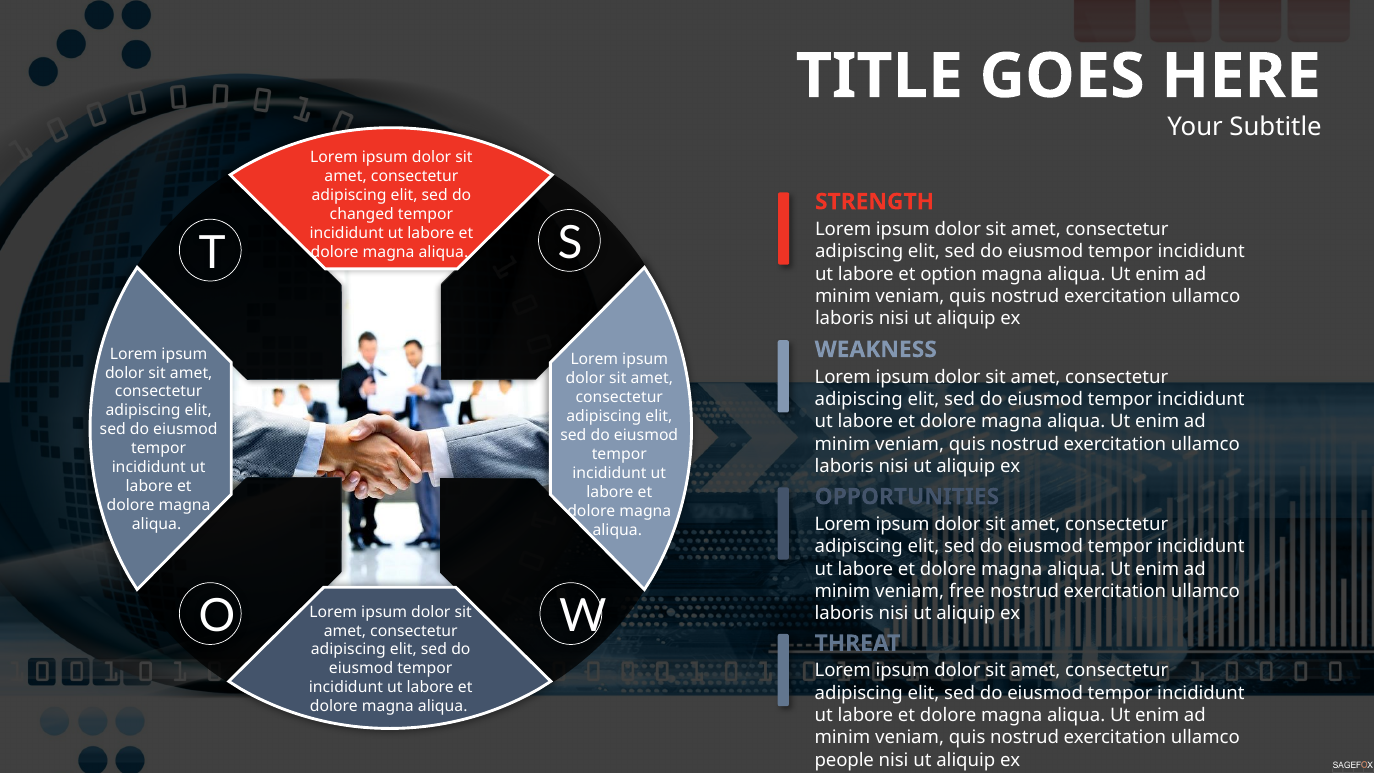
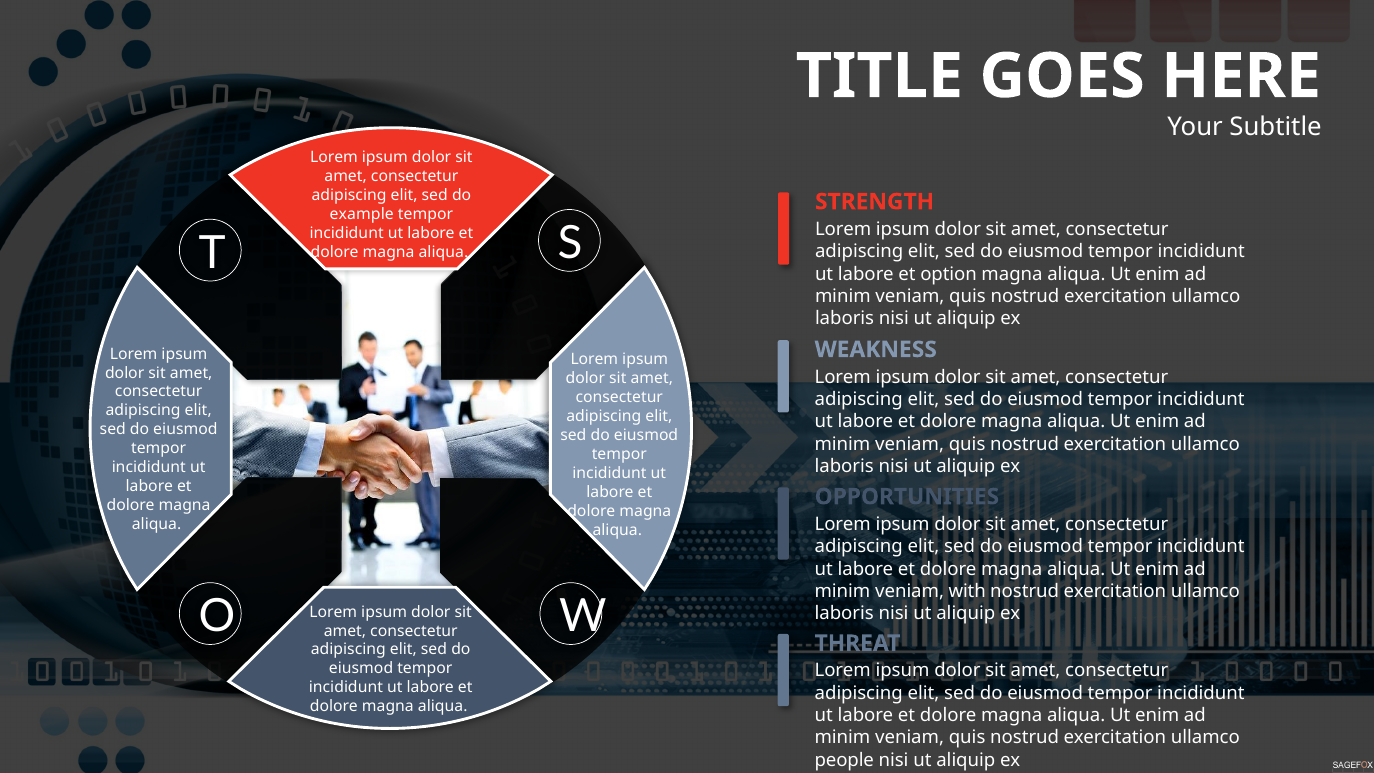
changed: changed -> example
free: free -> with
